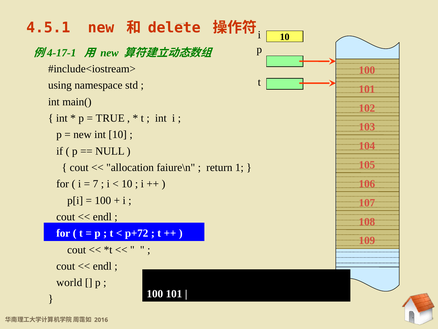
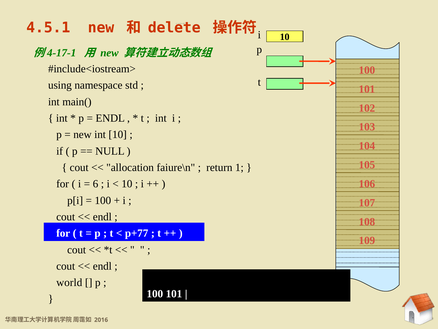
TRUE at (110, 118): TRUE -> ENDL
7: 7 -> 6
p+72: p+72 -> p+77
